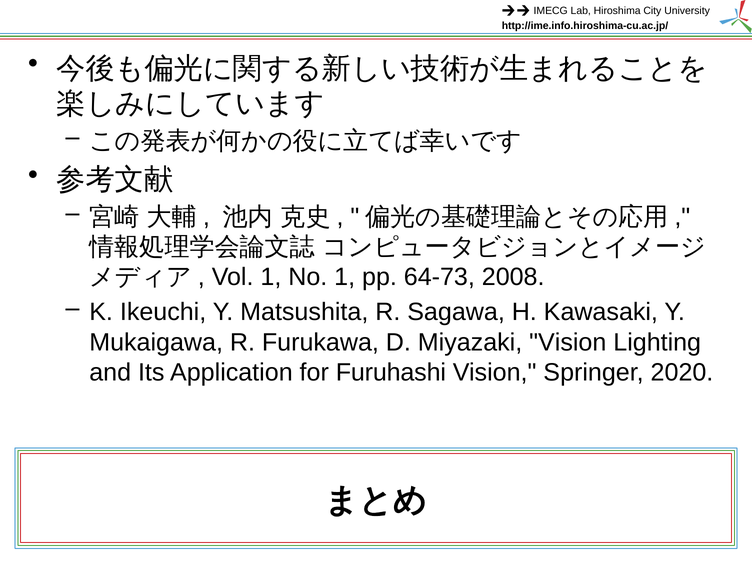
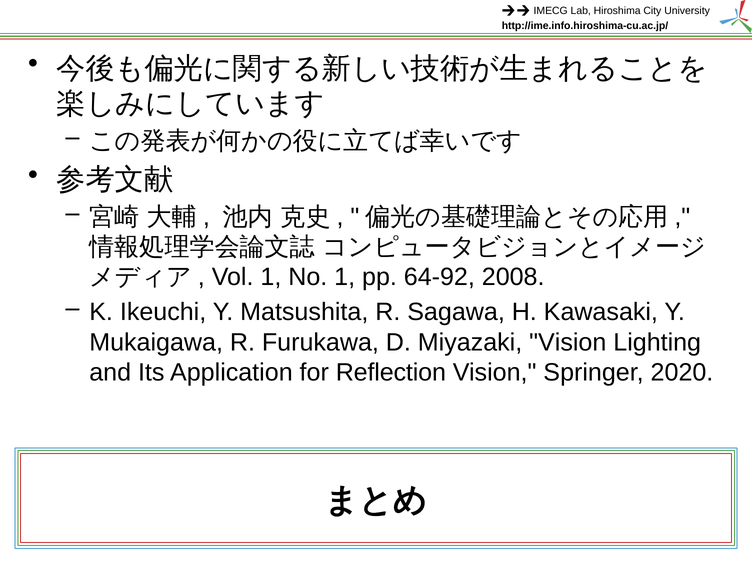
64-73: 64-73 -> 64-92
Furuhashi: Furuhashi -> Reflection
